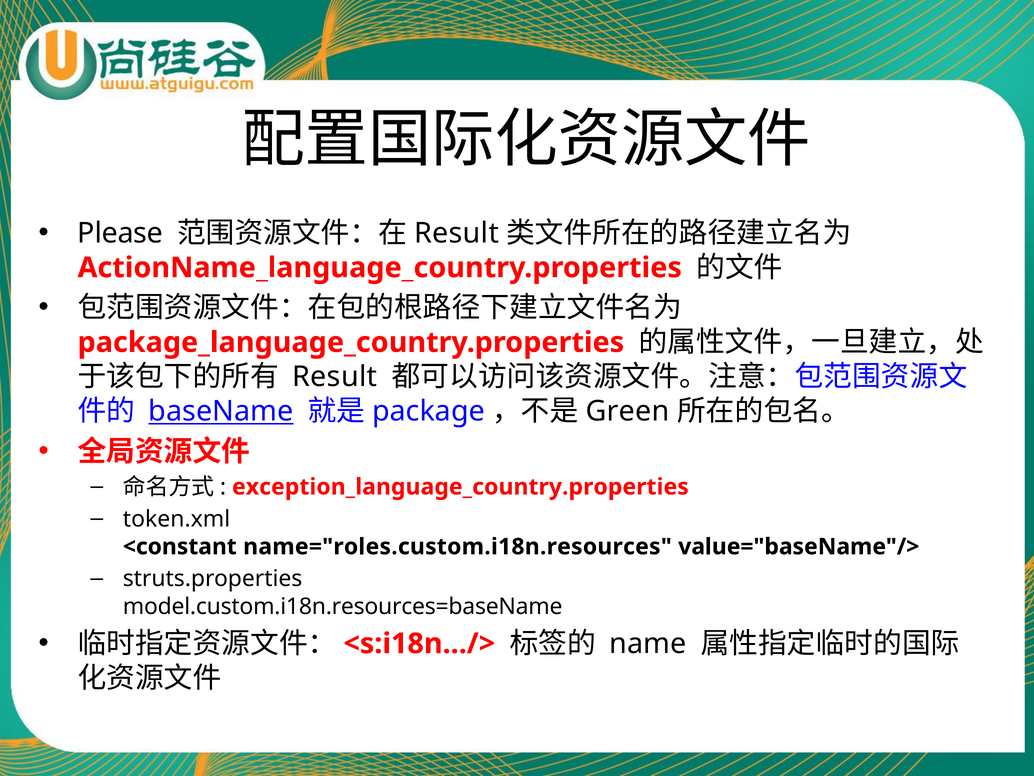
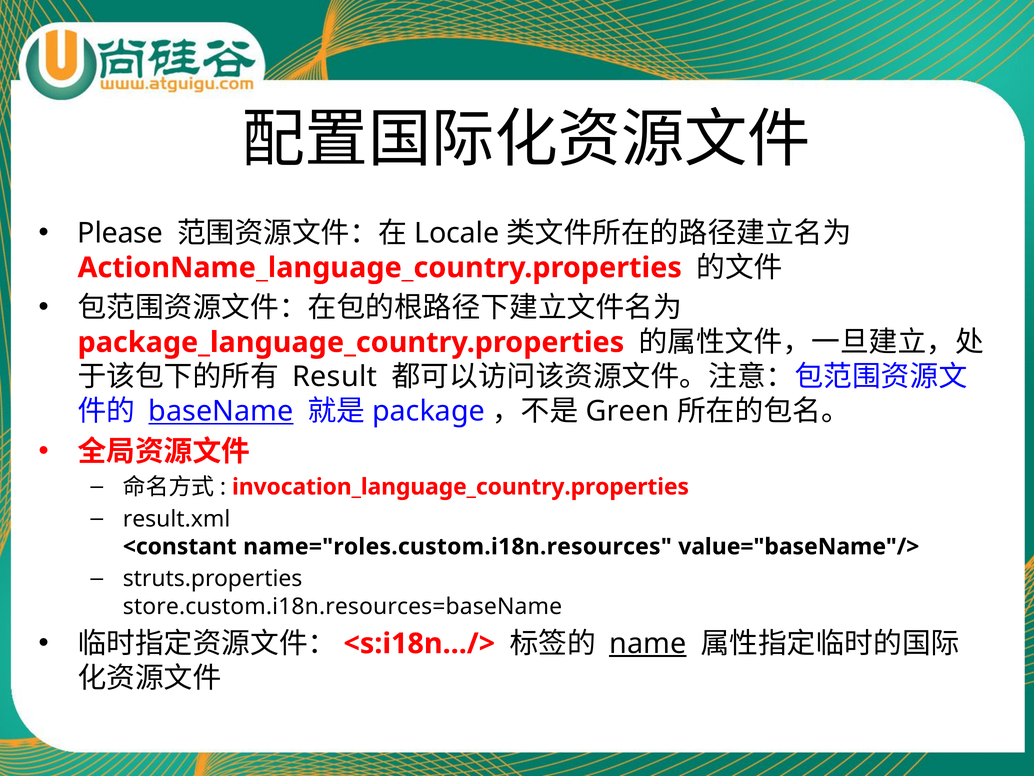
Result at (457, 233): Result -> Locale
exception_language_country.properties: exception_language_country.properties -> invocation_language_country.properties
token.xml: token.xml -> result.xml
model.custom.i18n.resources=baseName: model.custom.i18n.resources=baseName -> store.custom.i18n.resources=baseName
name underline: none -> present
